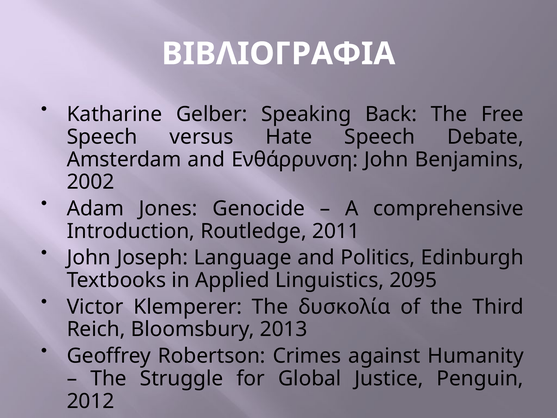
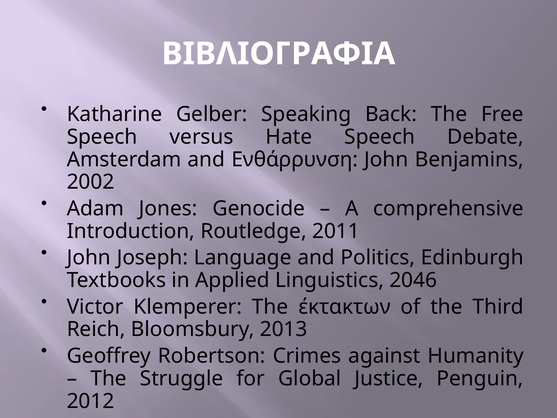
2095: 2095 -> 2046
δυσκολία: δυσκολία -> έκτακτων
